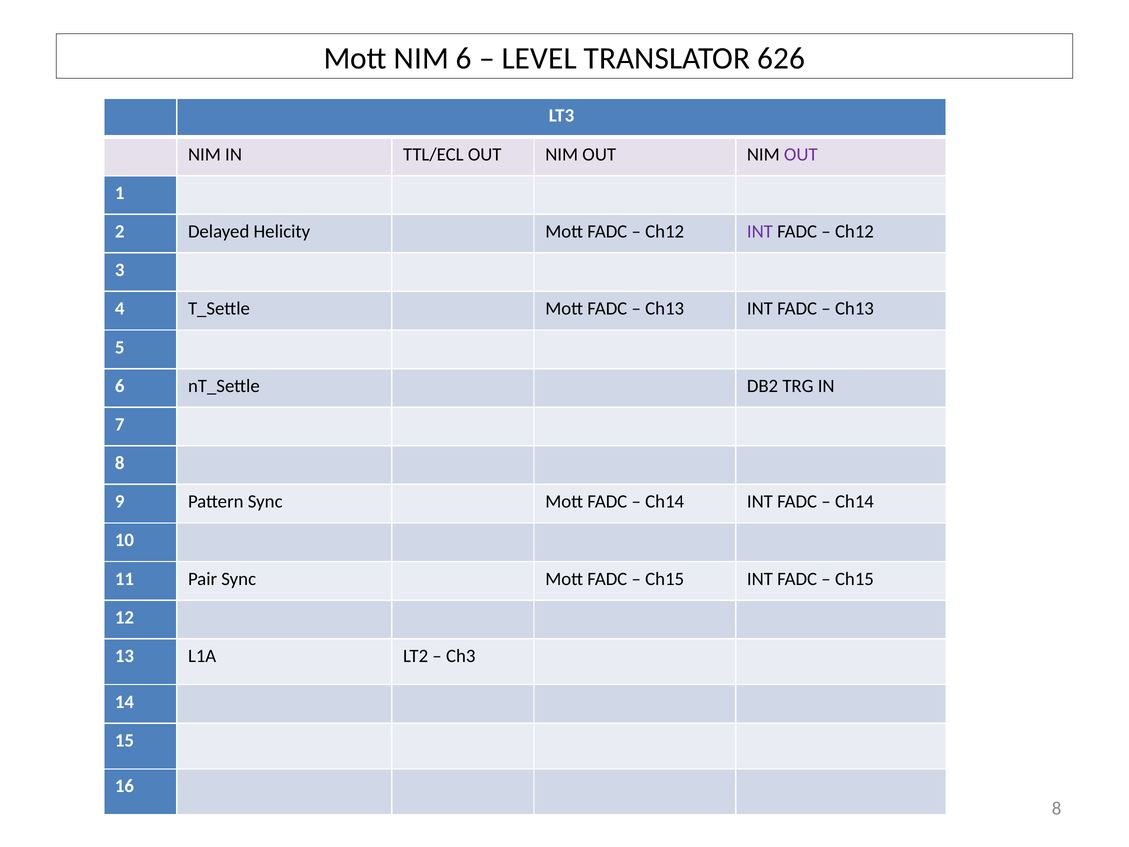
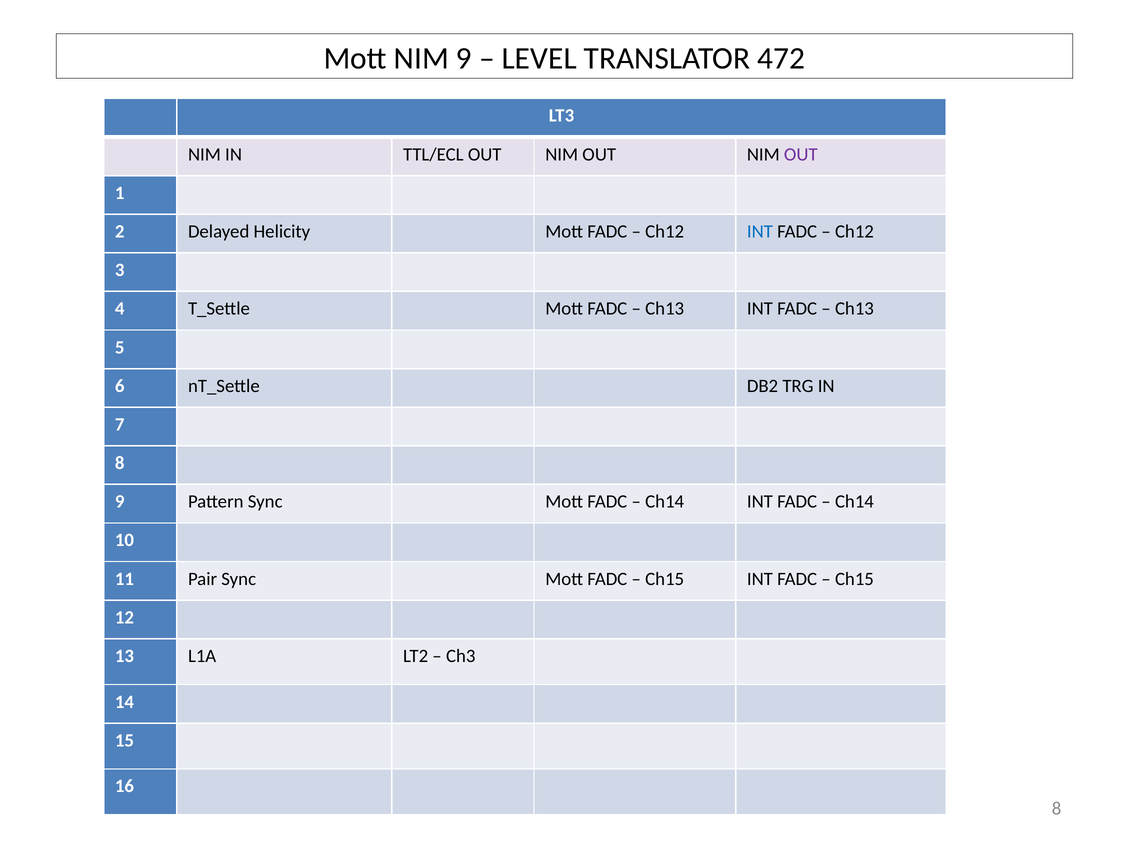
NIM 6: 6 -> 9
626: 626 -> 472
INT at (760, 231) colour: purple -> blue
